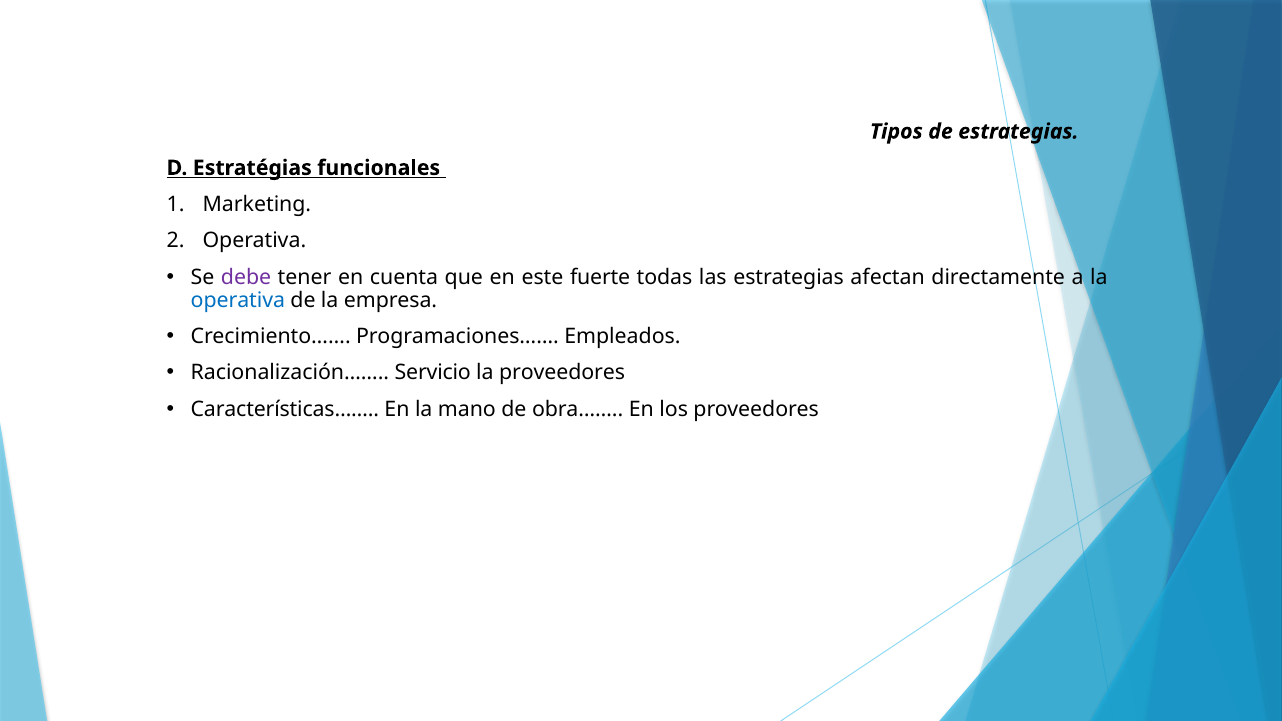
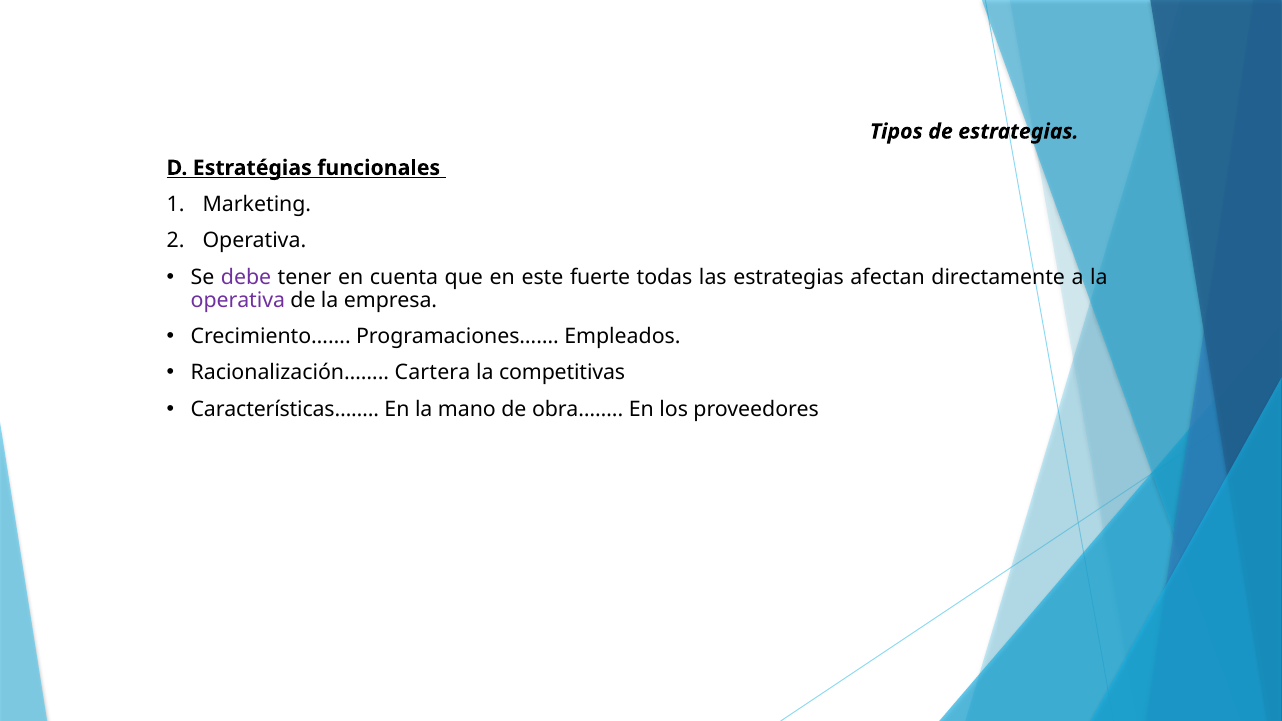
operativa at (238, 300) colour: blue -> purple
Servicio: Servicio -> Cartera
la proveedores: proveedores -> competitivas
